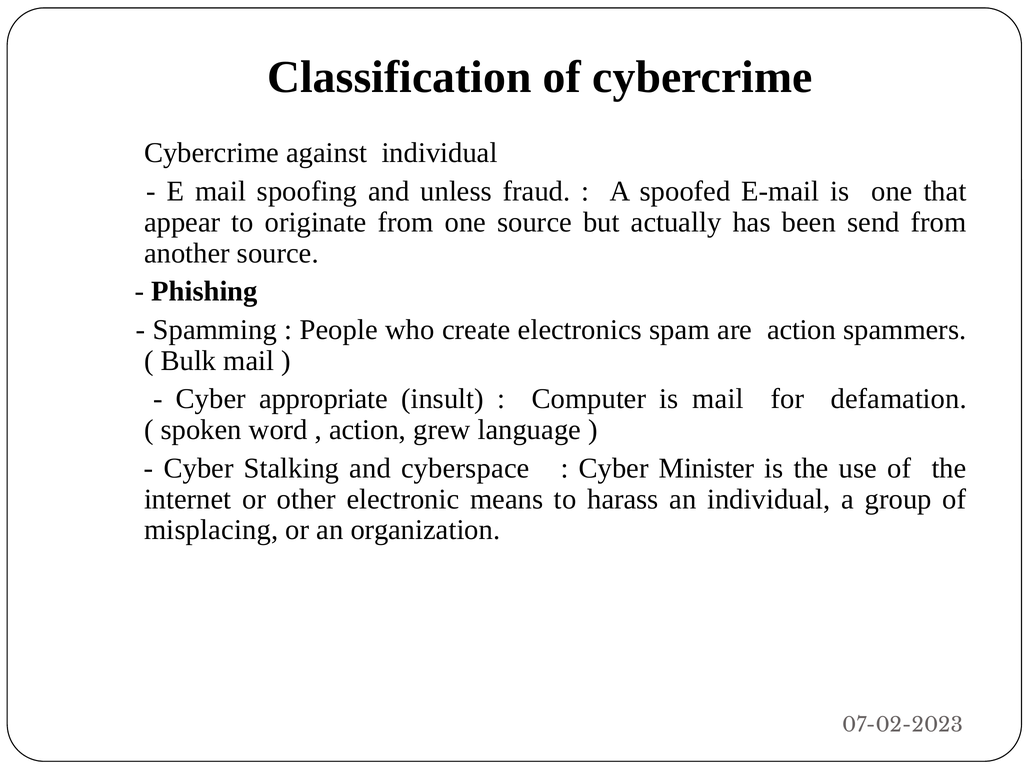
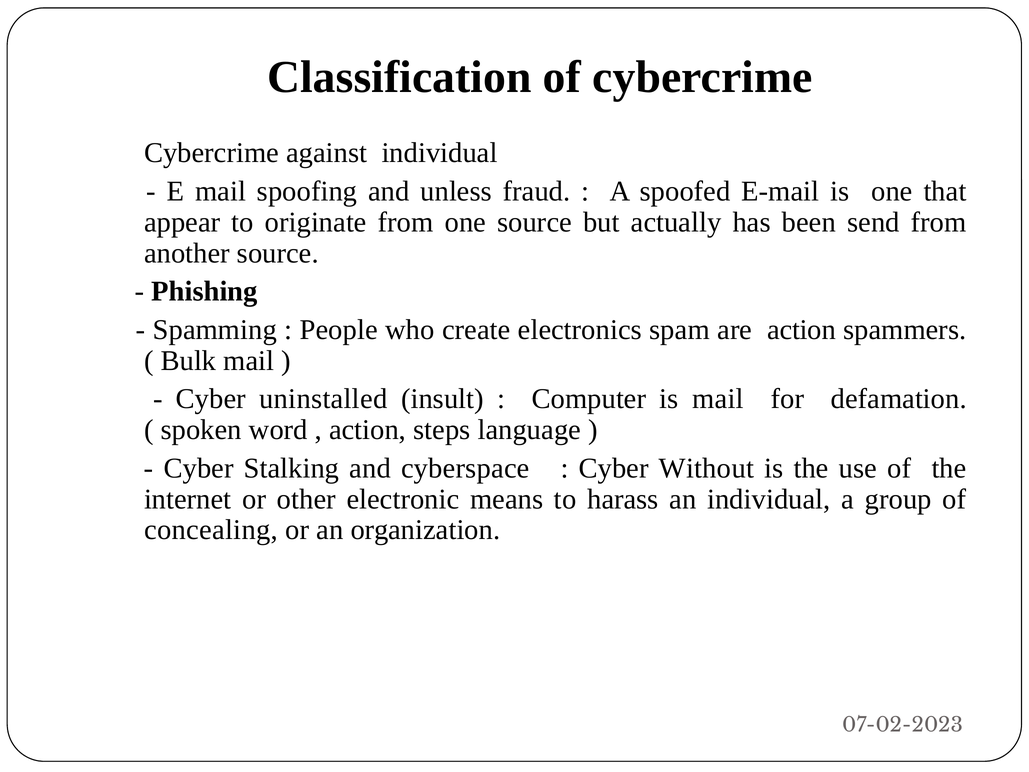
appropriate: appropriate -> uninstalled
grew: grew -> steps
Minister: Minister -> Without
misplacing: misplacing -> concealing
